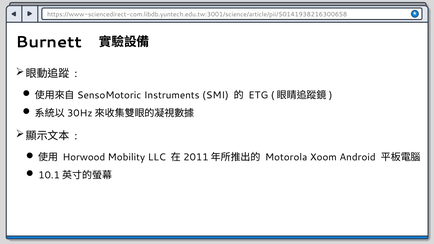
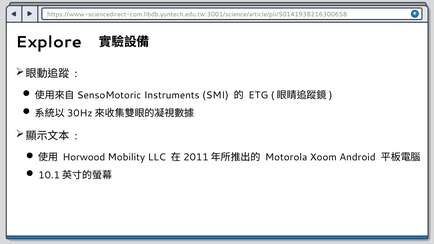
Burnett: Burnett -> Explore
